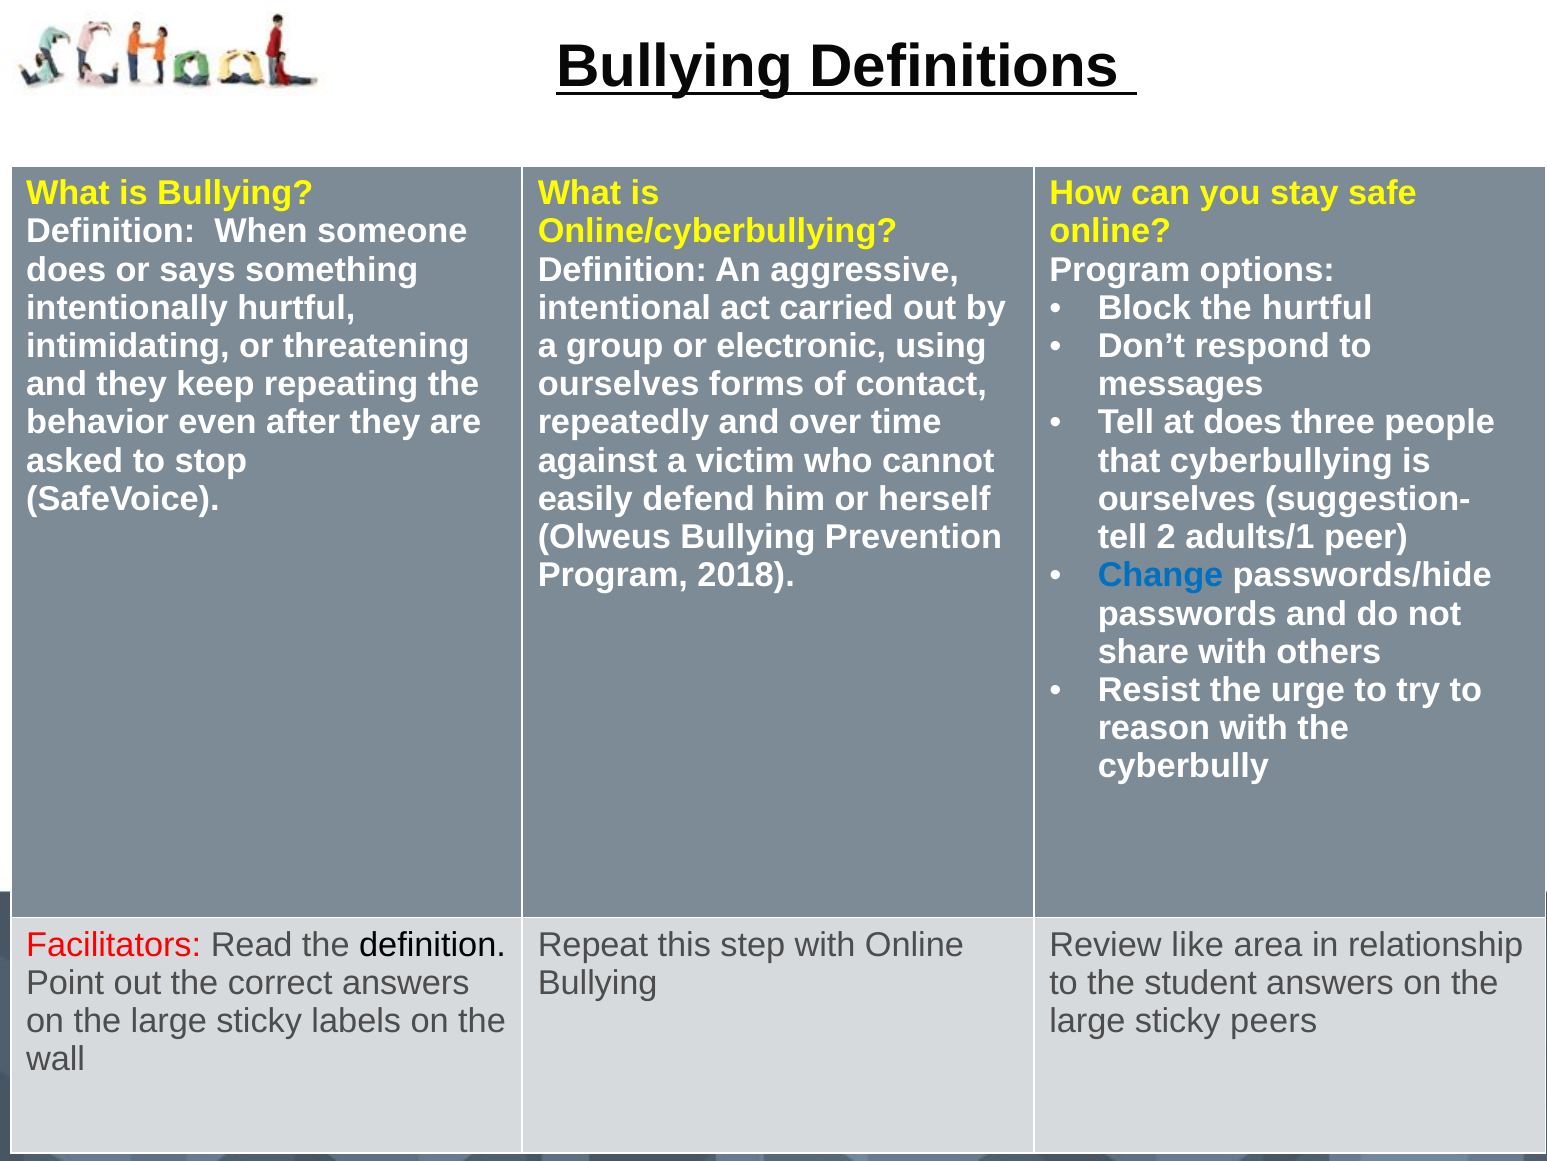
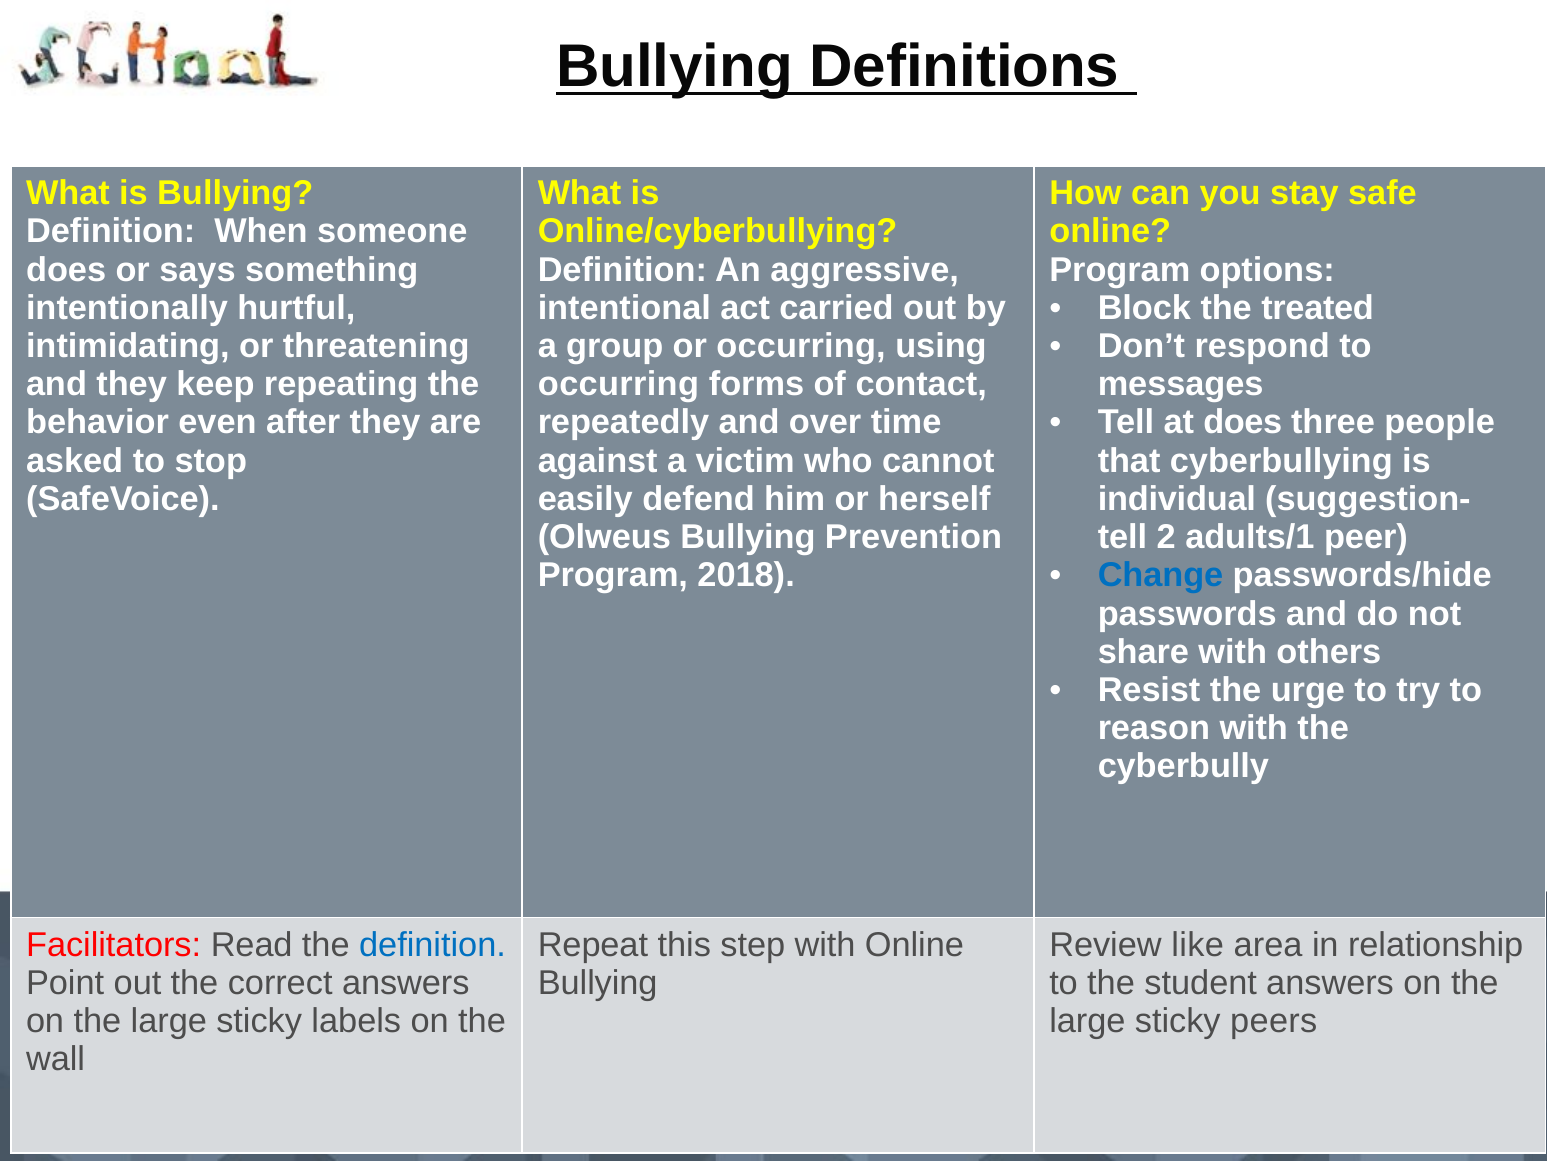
the hurtful: hurtful -> treated
or electronic: electronic -> occurring
ourselves at (619, 384): ourselves -> occurring
ourselves at (1177, 499): ourselves -> individual
definition at (432, 944) colour: black -> blue
